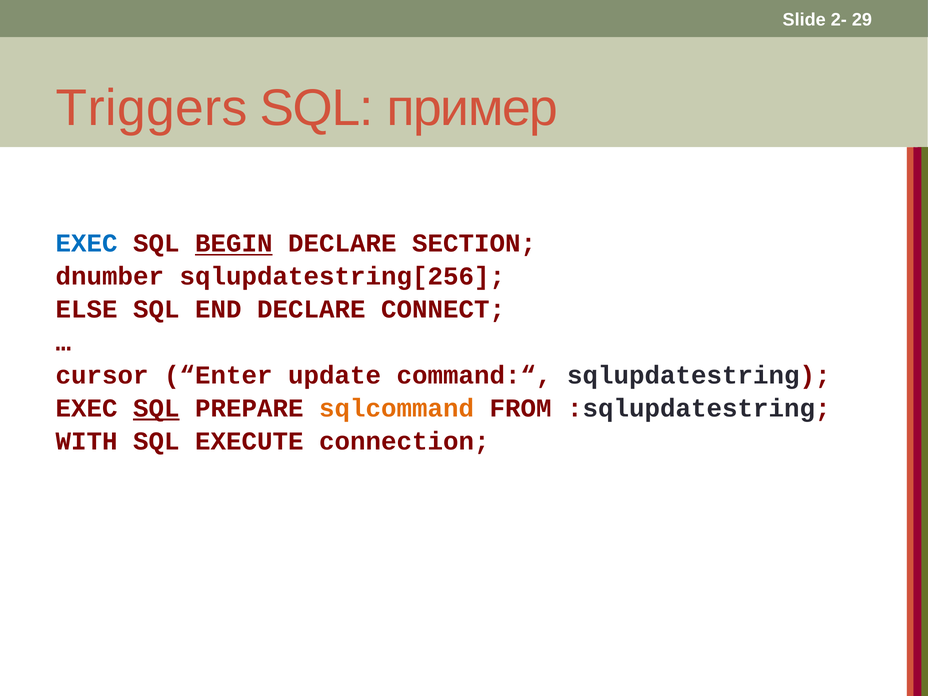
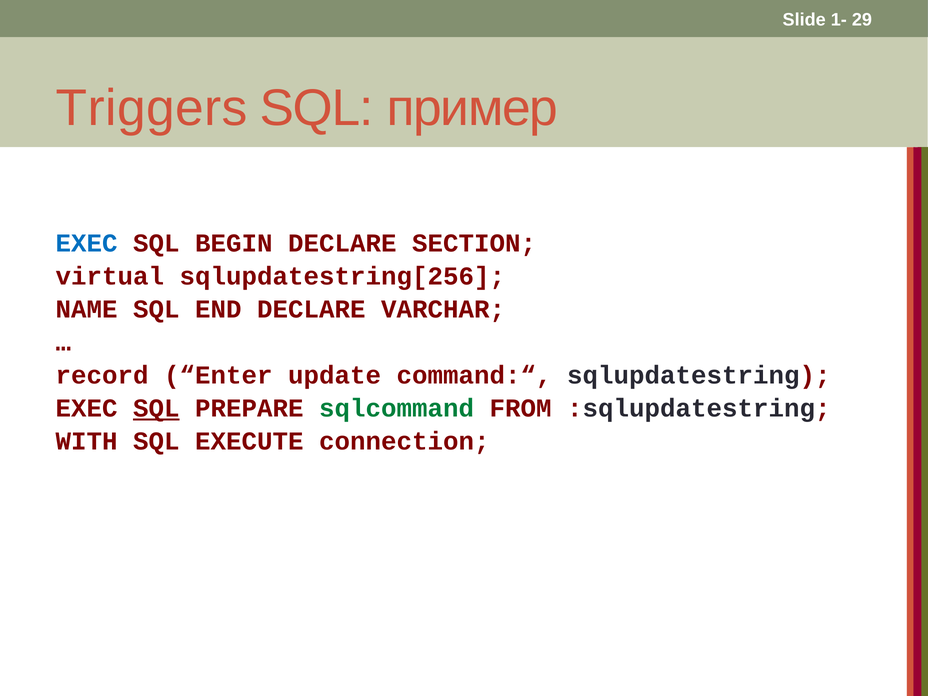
2-: 2- -> 1-
BEGIN underline: present -> none
dnumber: dnumber -> virtual
ELSE: ELSE -> NAME
CONNECT: CONNECT -> VARCHAR
cursor: cursor -> record
sqlcommand colour: orange -> green
